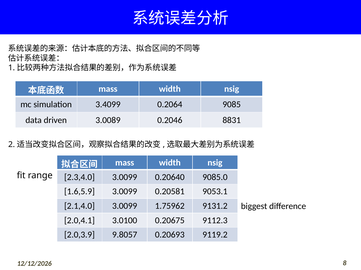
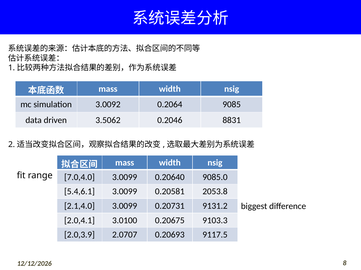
3.4099: 3.4099 -> 3.0092
3.0089: 3.0089 -> 3.5062
2.3,4.0: 2.3,4.0 -> 7.0,4.0
1.6,5.9: 1.6,5.9 -> 5.4,6.1
9053.1: 9053.1 -> 2053.8
1.75962: 1.75962 -> 0.20731
9112.3: 9112.3 -> 9103.3
9.8057: 9.8057 -> 2.0707
9119.2: 9119.2 -> 9117.5
